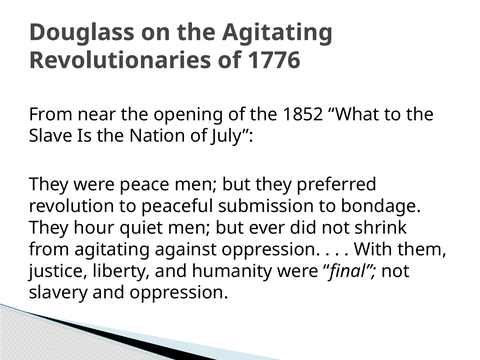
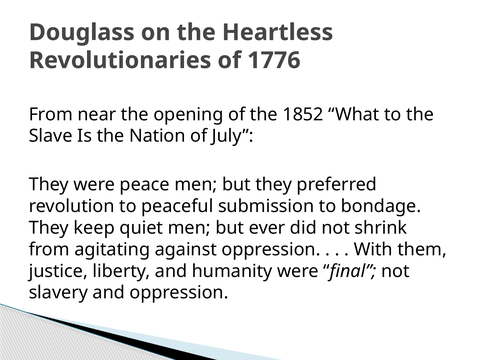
the Agitating: Agitating -> Heartless
hour: hour -> keep
